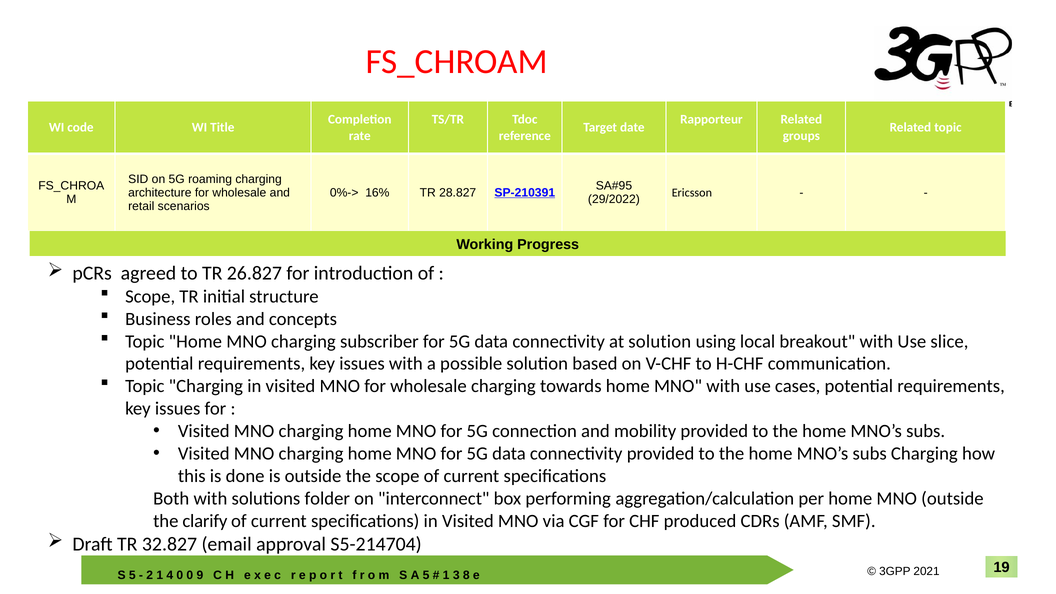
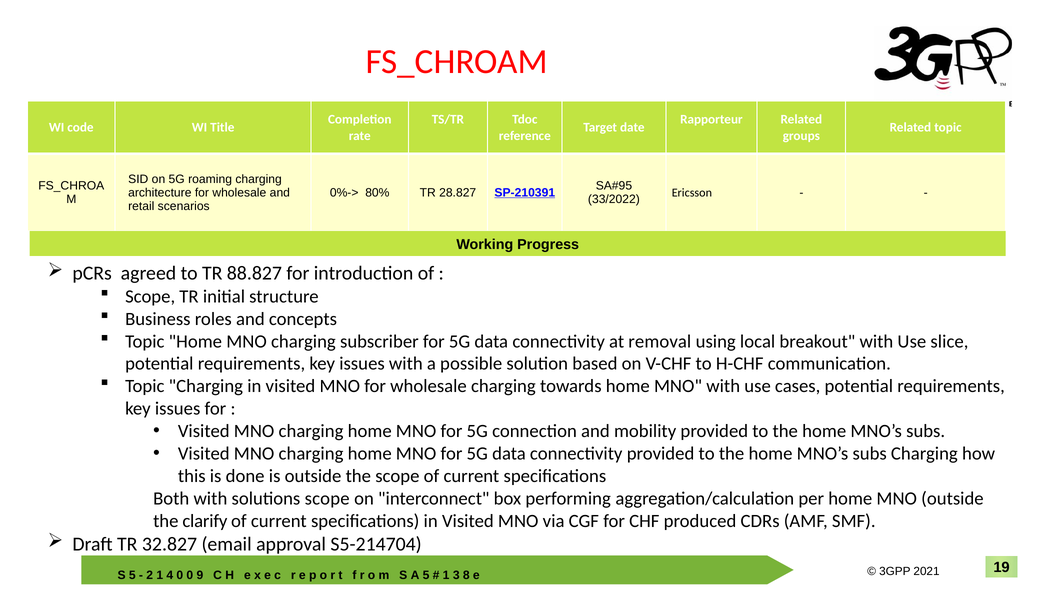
16%: 16% -> 80%
29/2022: 29/2022 -> 33/2022
26.827: 26.827 -> 88.827
at solution: solution -> removal
solutions folder: folder -> scope
